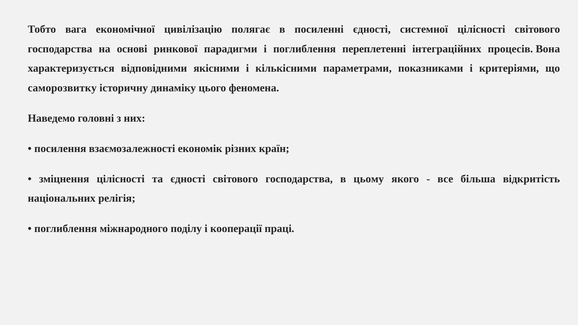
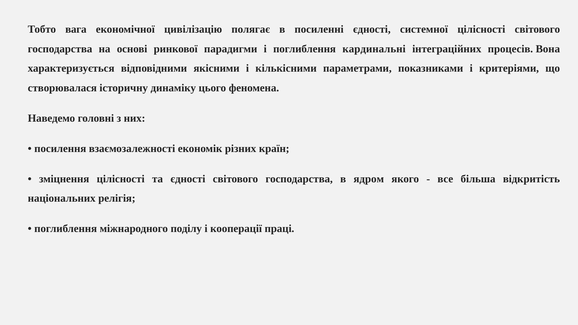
переплетенні: переплетенні -> кардинальні
саморозвитку: саморозвитку -> створювалася
цьому: цьому -> ядром
